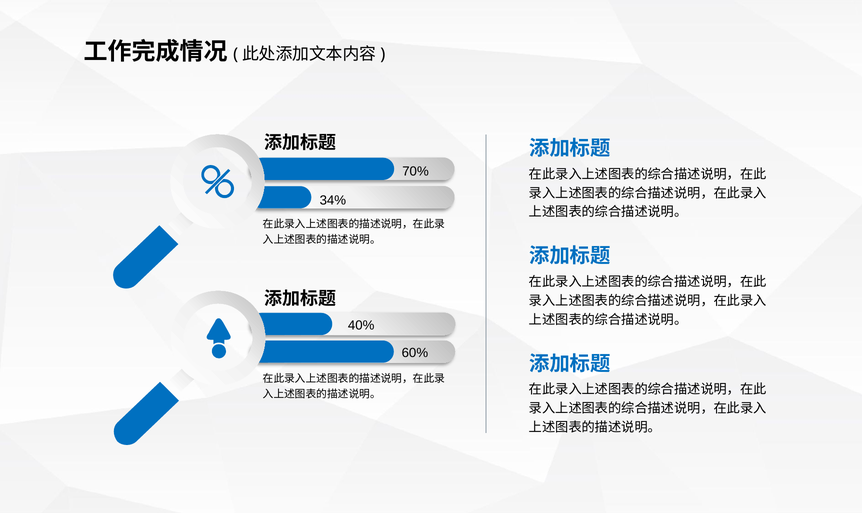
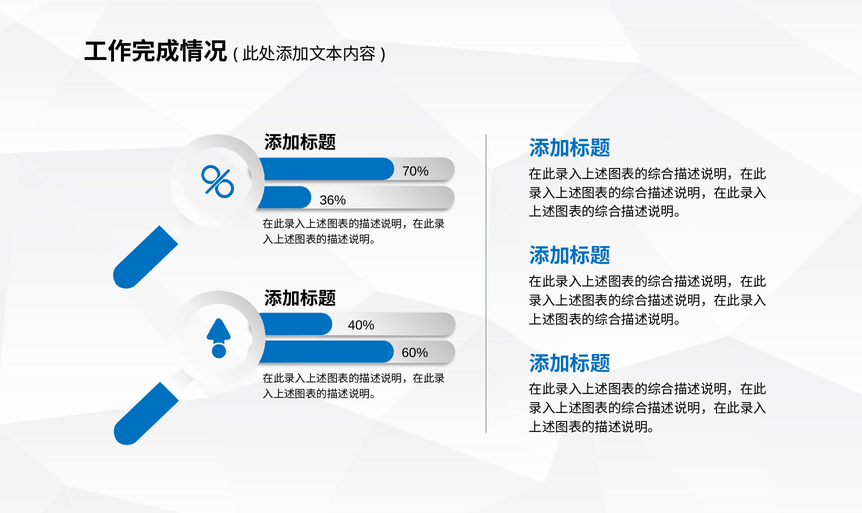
34%: 34% -> 36%
